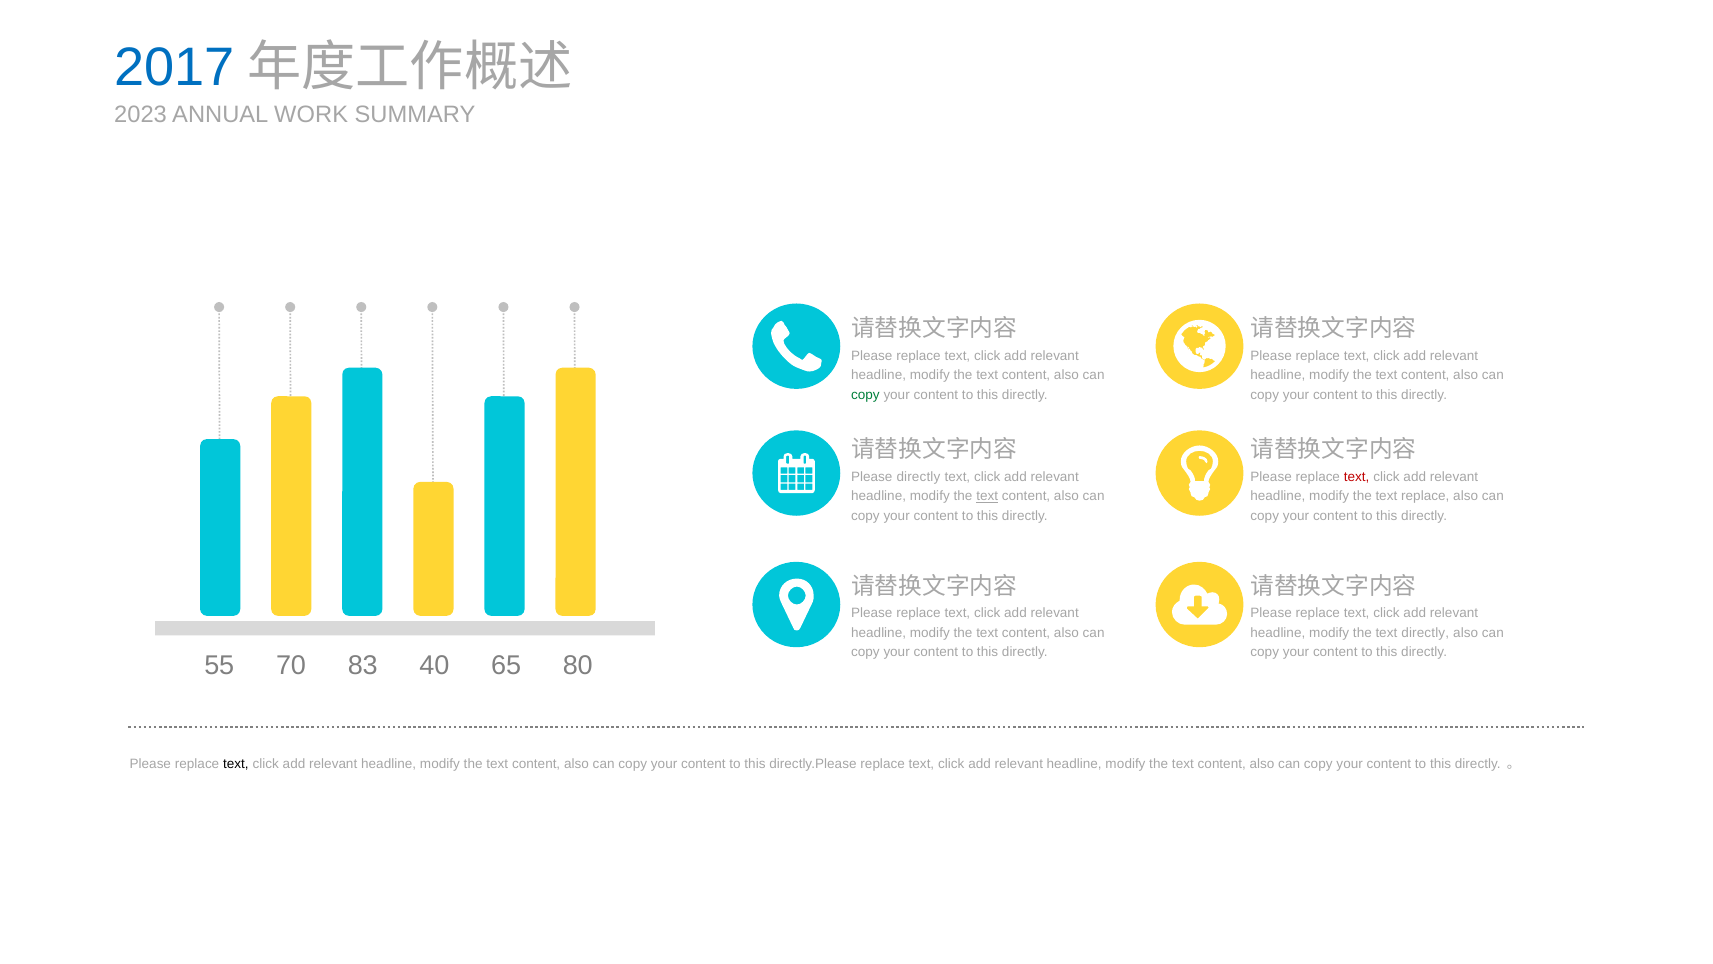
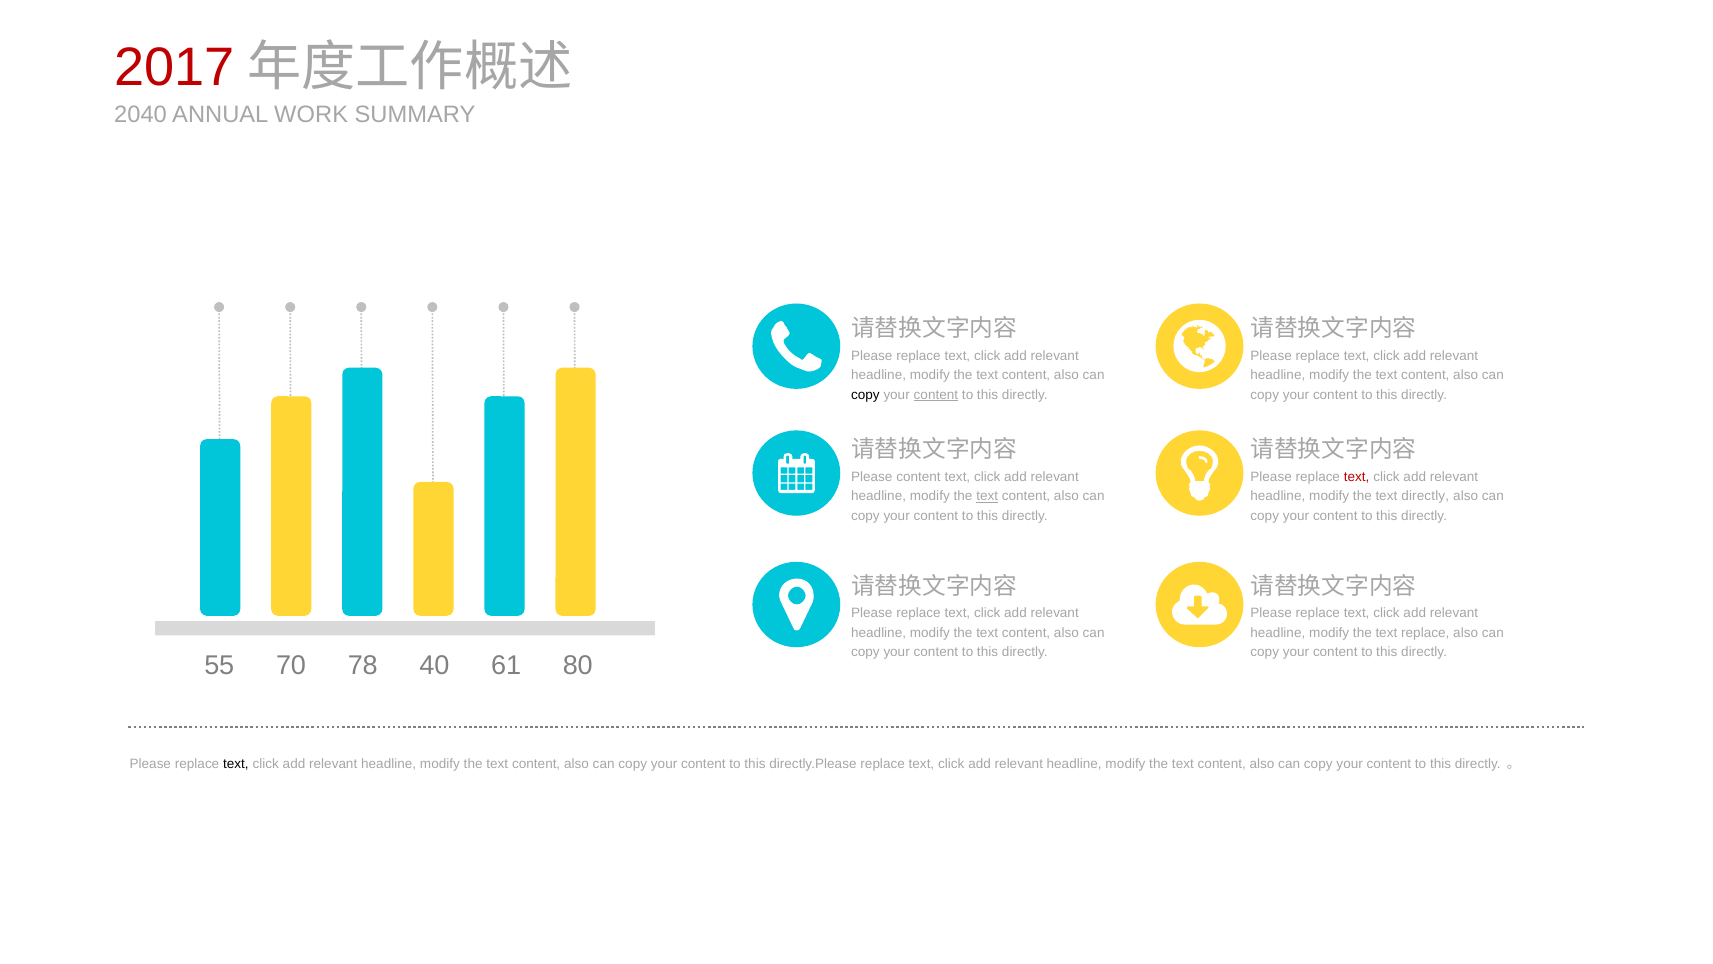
2017 colour: blue -> red
2023: 2023 -> 2040
copy at (865, 394) colour: green -> black
content at (936, 394) underline: none -> present
Please directly: directly -> content
text replace: replace -> directly
text directly: directly -> replace
83: 83 -> 78
65: 65 -> 61
